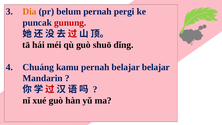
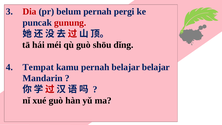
Dia colour: orange -> red
shuō: shuō -> shōu
Chuáng: Chuáng -> Tempat
